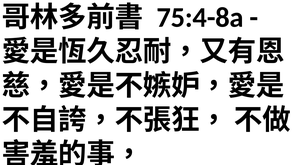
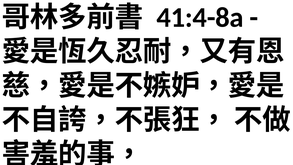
75:4-8a: 75:4-8a -> 41:4-8a
